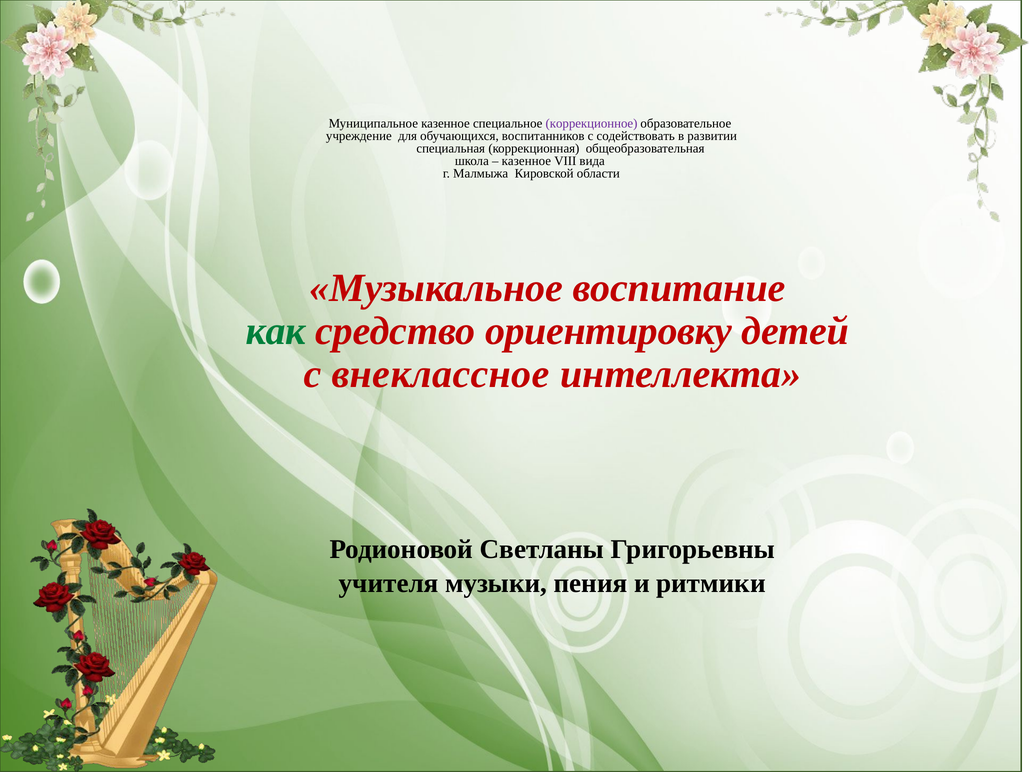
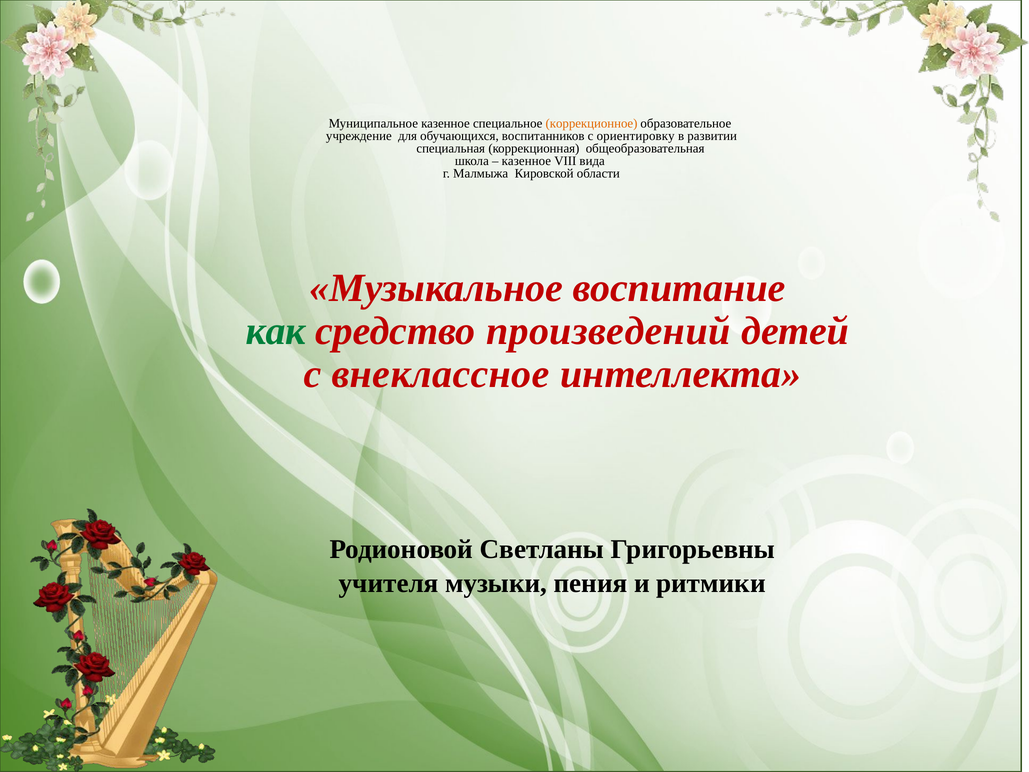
коррекционное colour: purple -> orange
содействовать: содействовать -> ориентировку
ориентировку: ориентировку -> произведений
